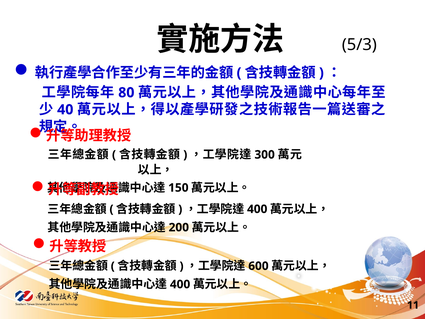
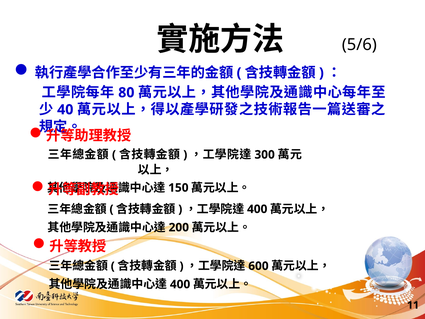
5/3: 5/3 -> 5/6
